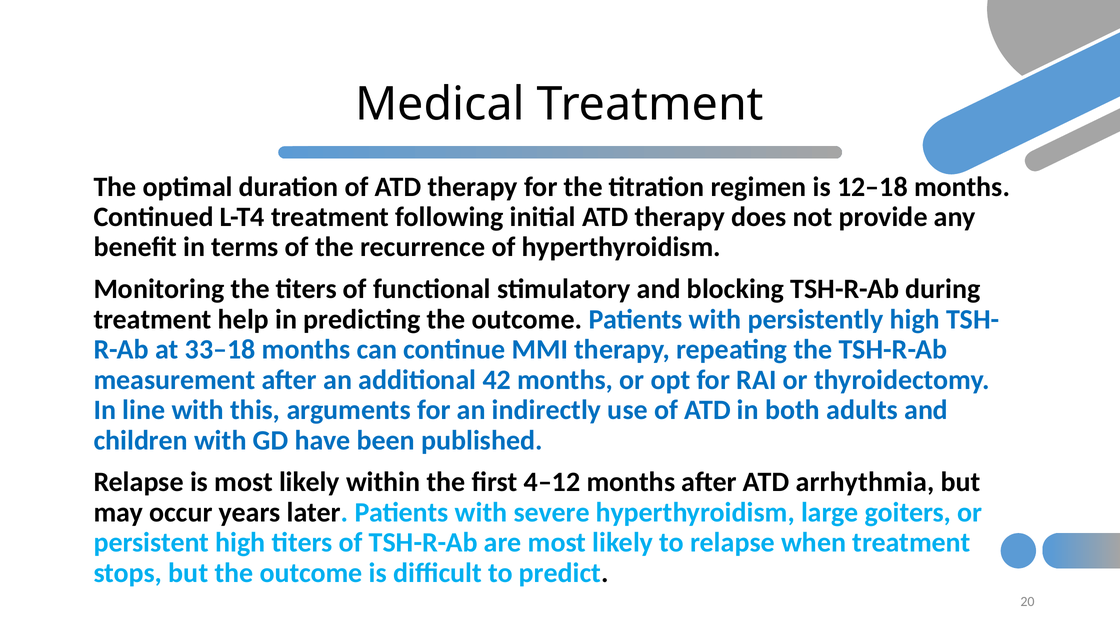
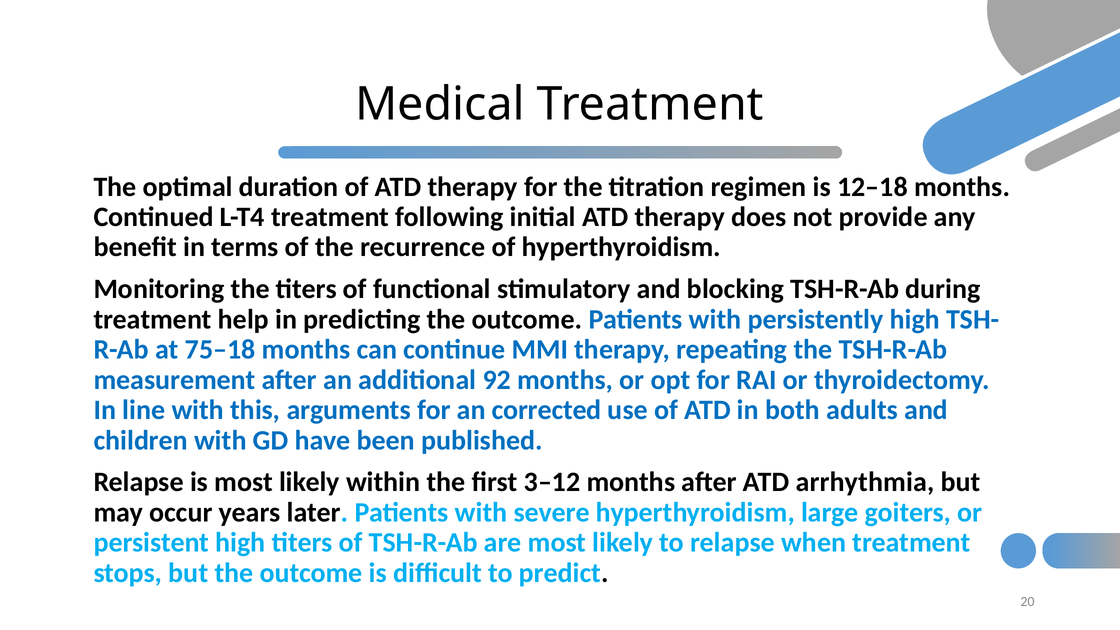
33–18: 33–18 -> 75–18
42: 42 -> 92
indirectly: indirectly -> corrected
4–12: 4–12 -> 3–12
